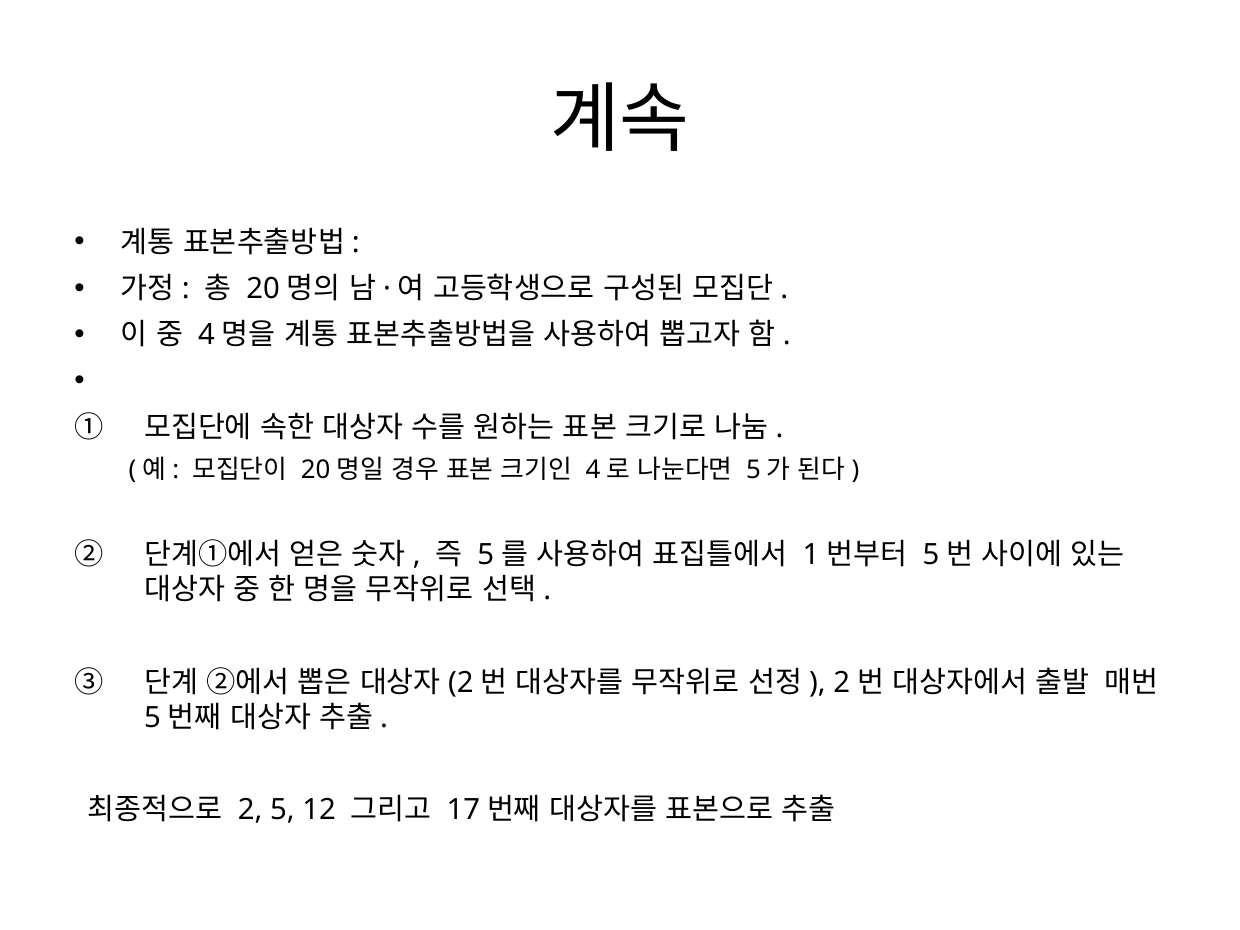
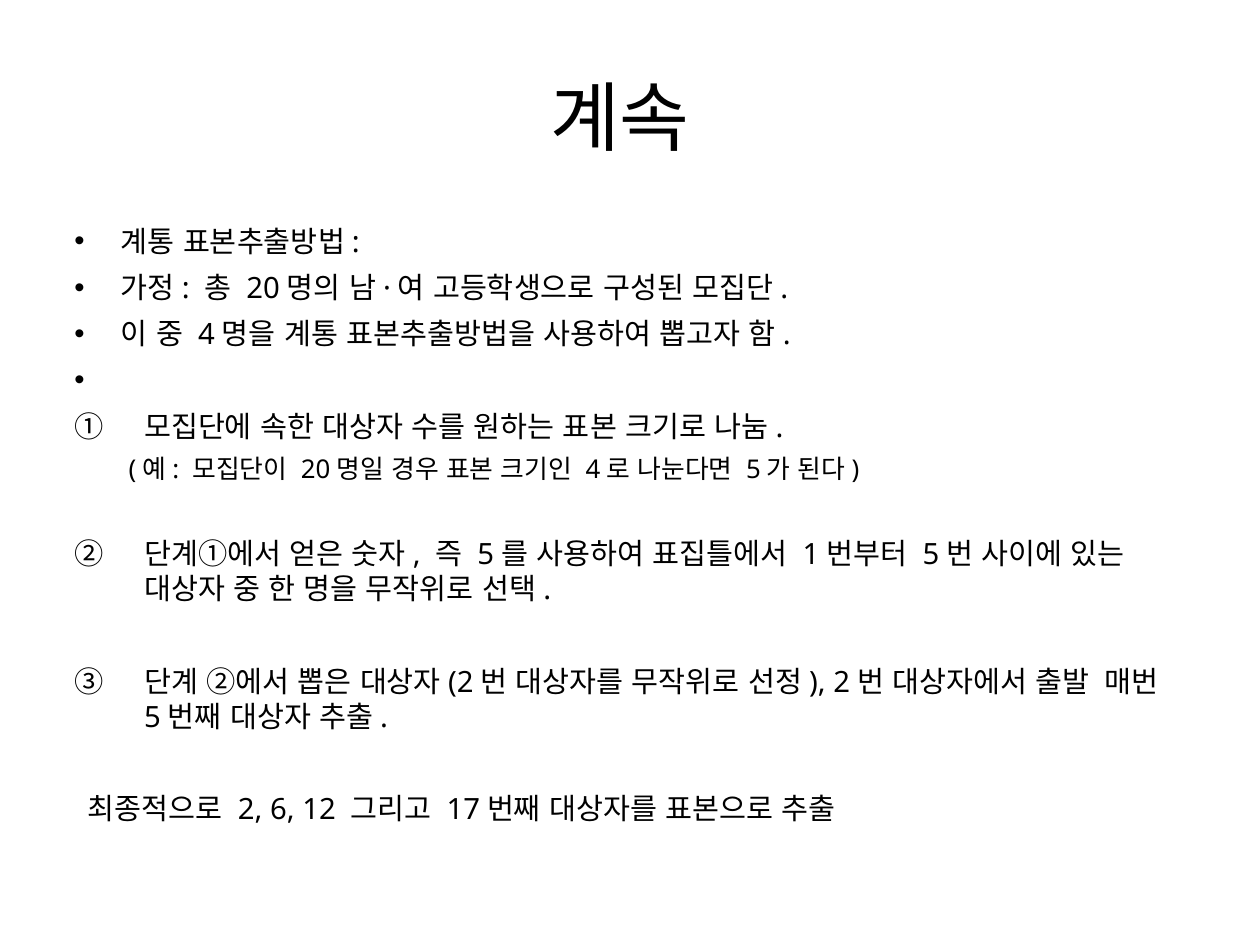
5: 5 -> 6
